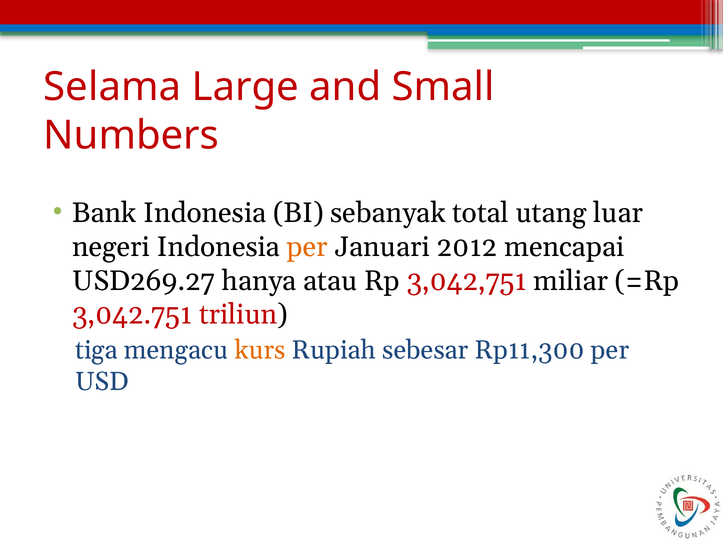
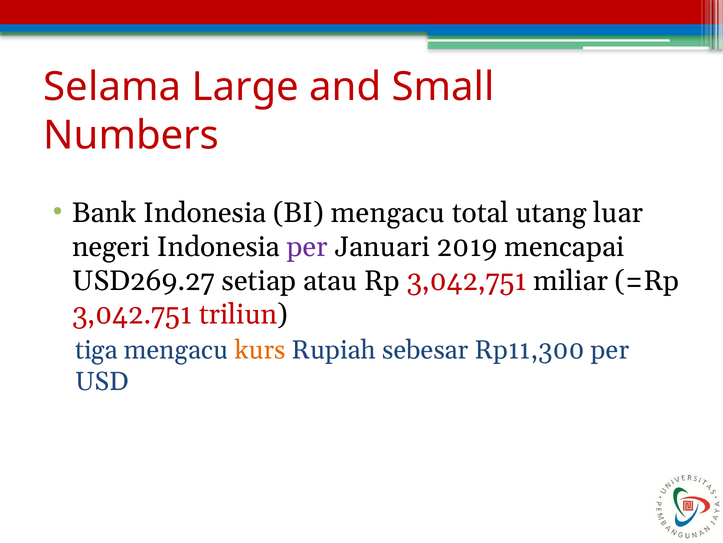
BI sebanyak: sebanyak -> mengacu
per at (307, 247) colour: orange -> purple
2012: 2012 -> 2019
hanya: hanya -> setiap
